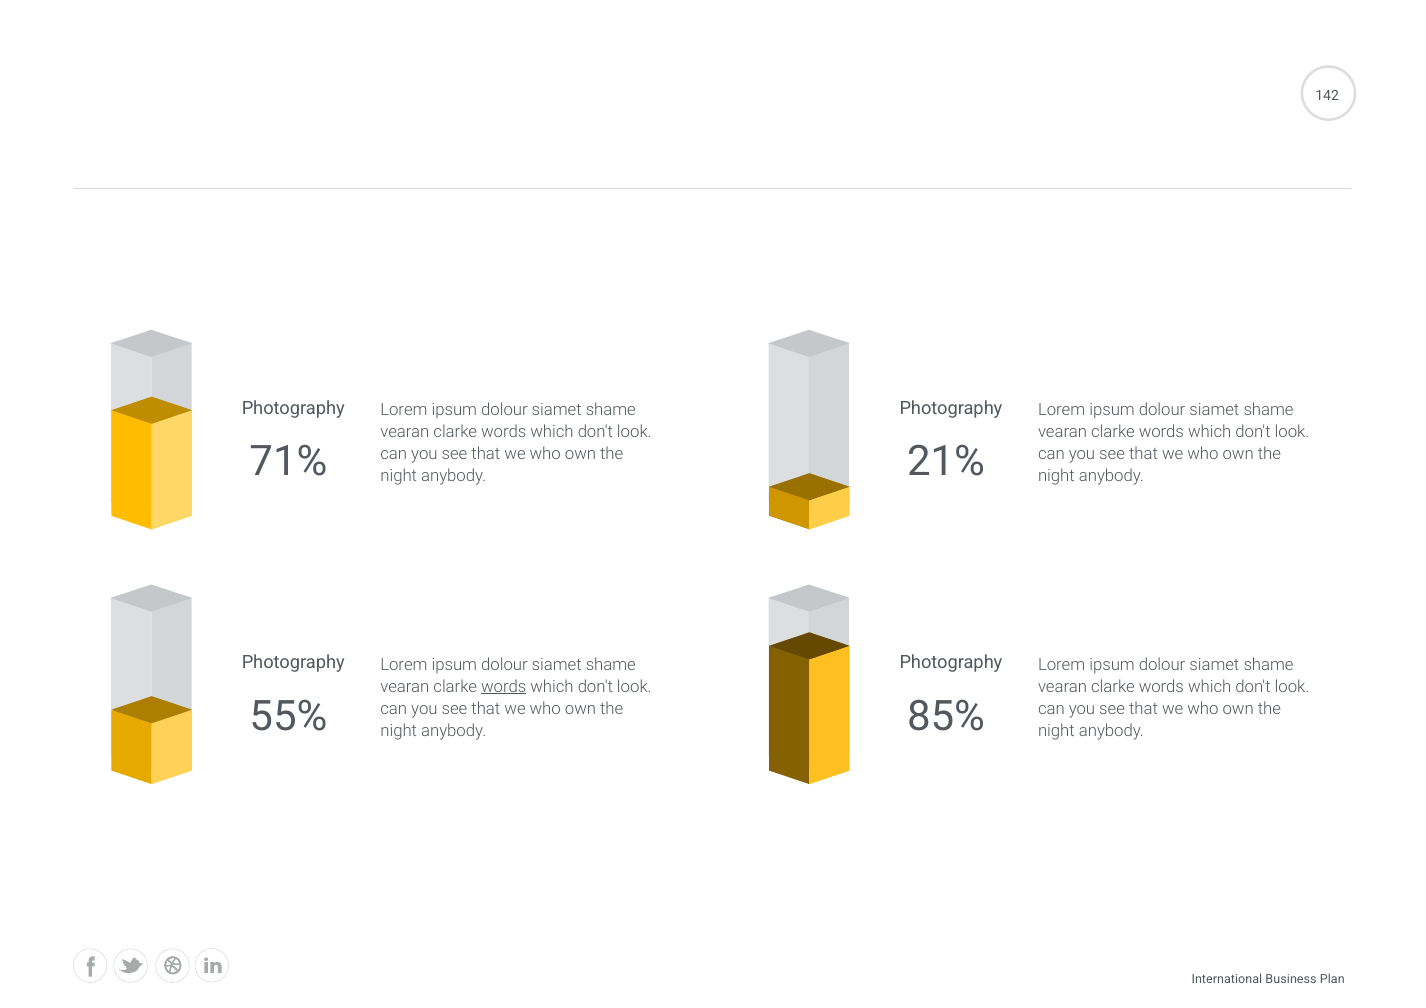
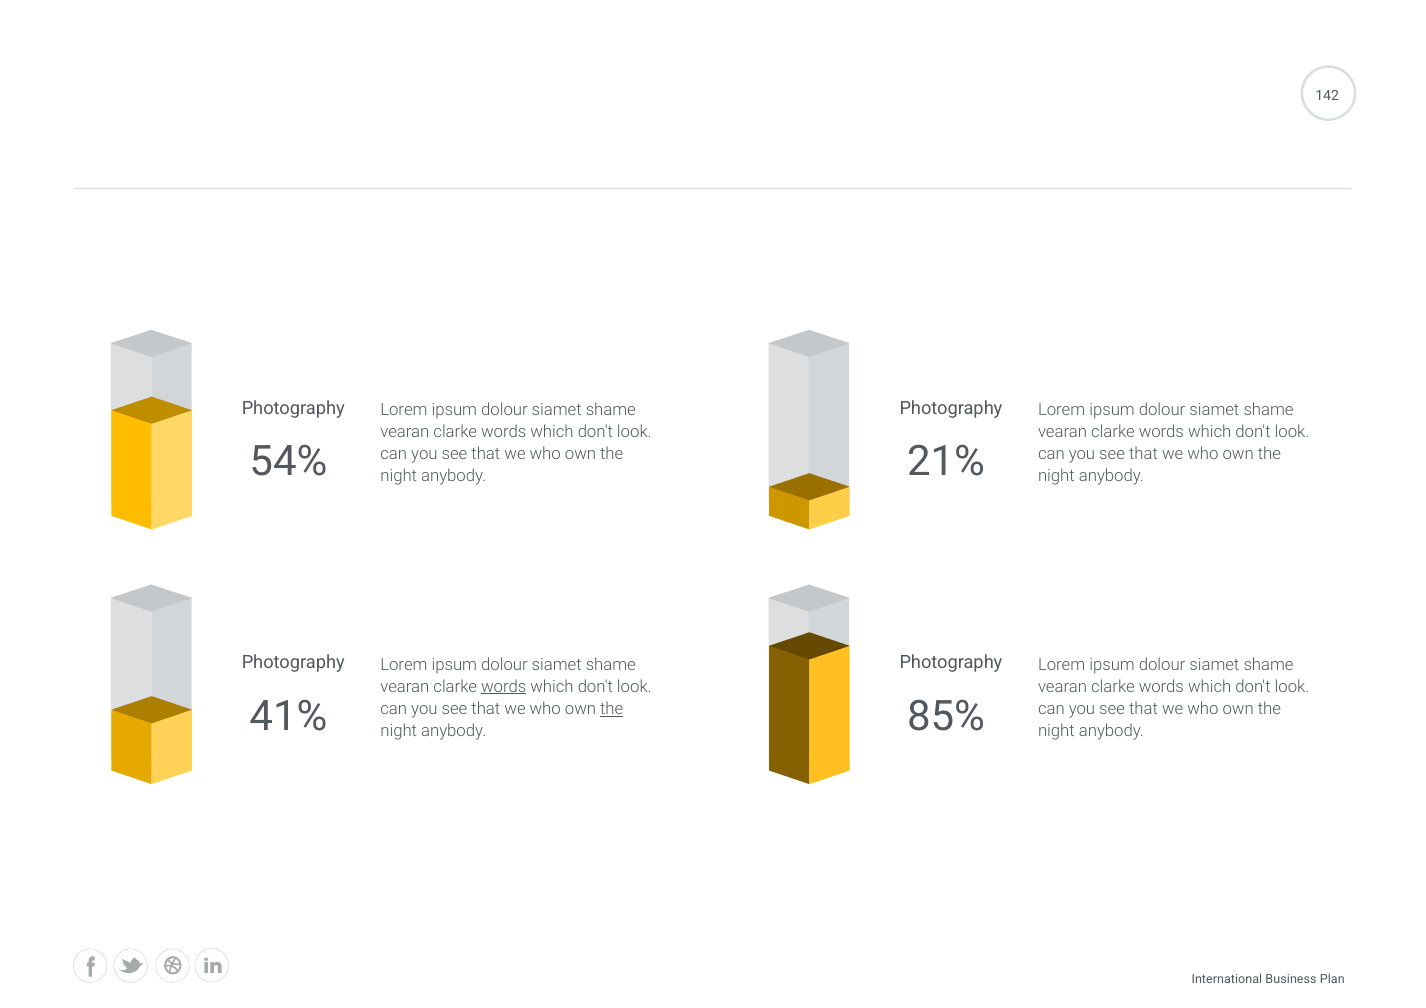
71%: 71% -> 54%
55%: 55% -> 41%
the at (612, 709) underline: none -> present
